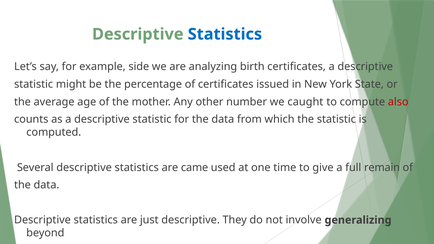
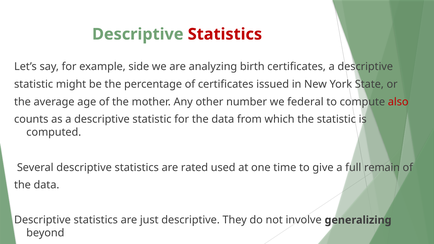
Statistics at (225, 34) colour: blue -> red
caught: caught -> federal
came: came -> rated
